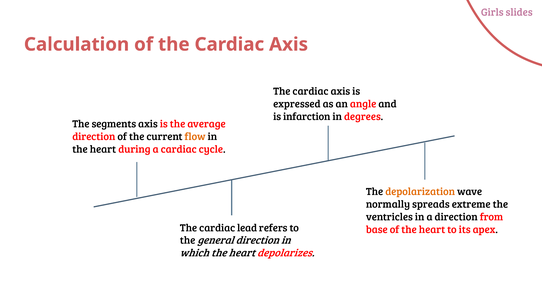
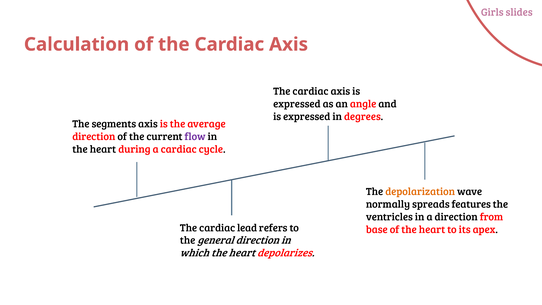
infarction at (307, 117): infarction -> expressed
flow colour: orange -> purple
extreme: extreme -> features
